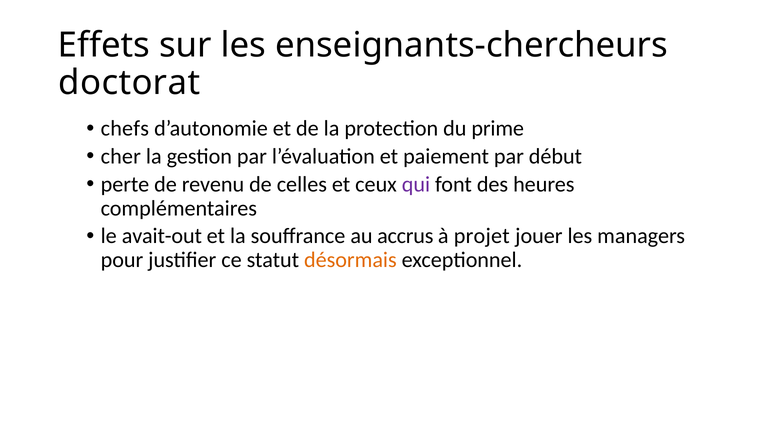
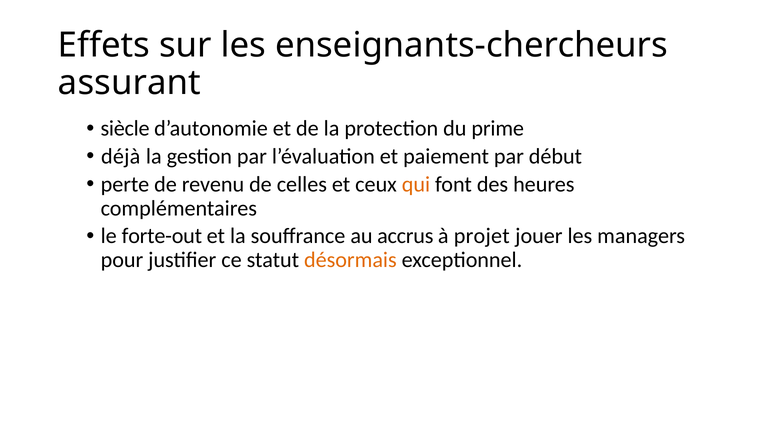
doctorat: doctorat -> assurant
chefs: chefs -> siècle
cher: cher -> déjà
qui colour: purple -> orange
avait-out: avait-out -> forte-out
